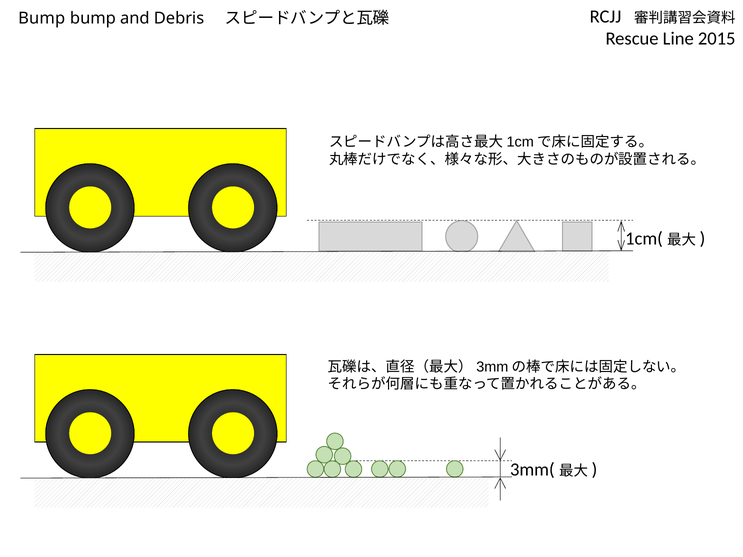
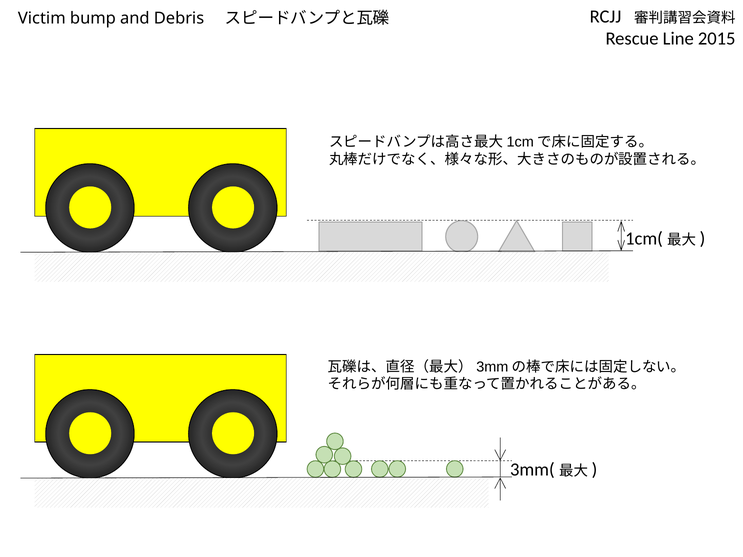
Bump at (42, 18): Bump -> Victim
